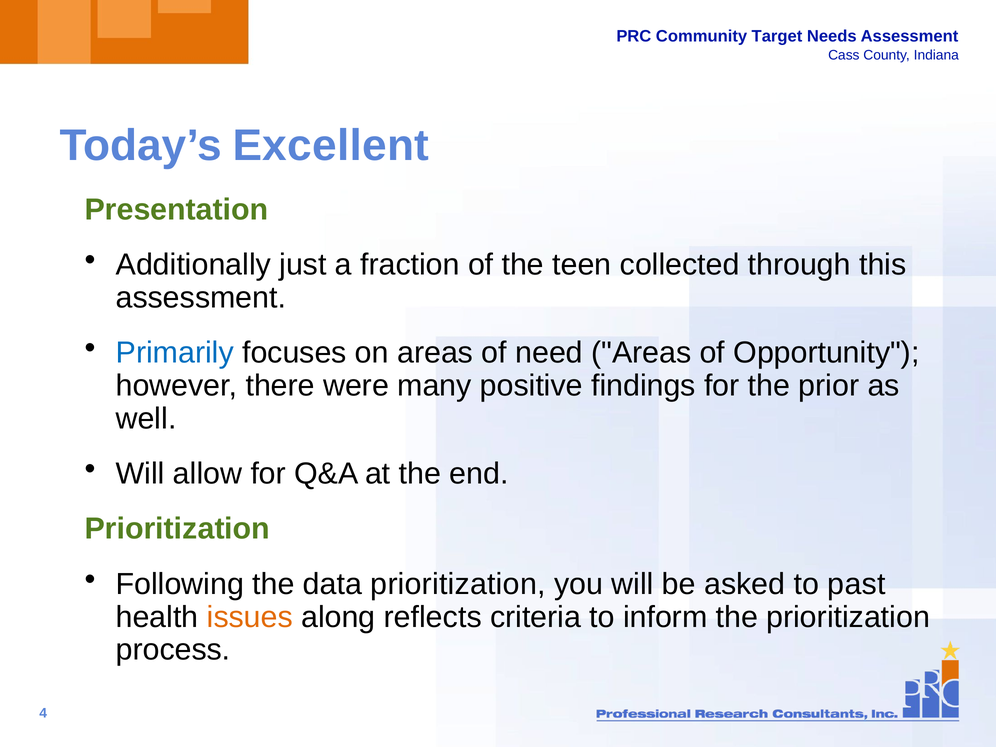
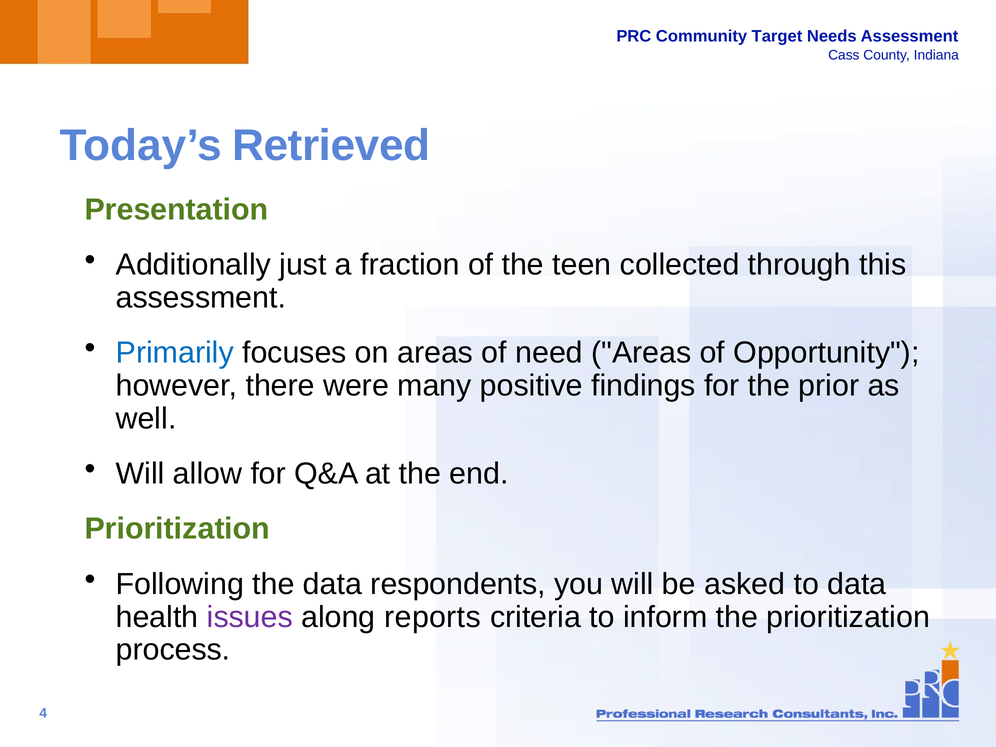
Excellent: Excellent -> Retrieved
data prioritization: prioritization -> respondents
to past: past -> data
issues colour: orange -> purple
reflects: reflects -> reports
